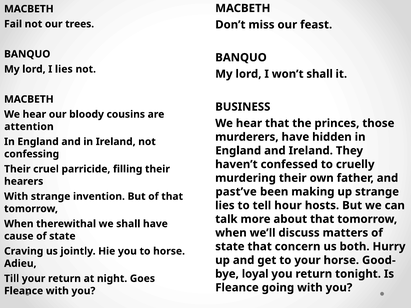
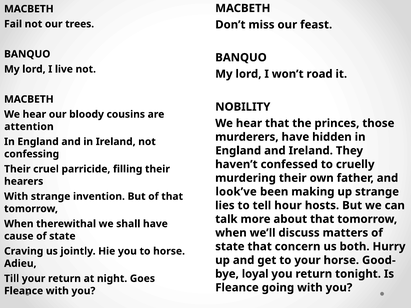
I lies: lies -> live
won’t shall: shall -> road
BUSINESS: BUSINESS -> NOBILITY
past’ve: past’ve -> look’ve
